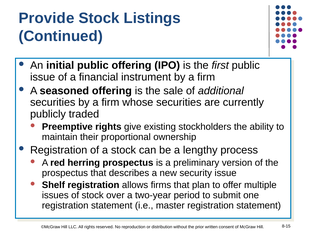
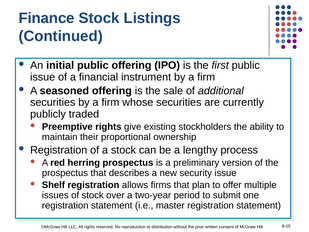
Provide: Provide -> Finance
